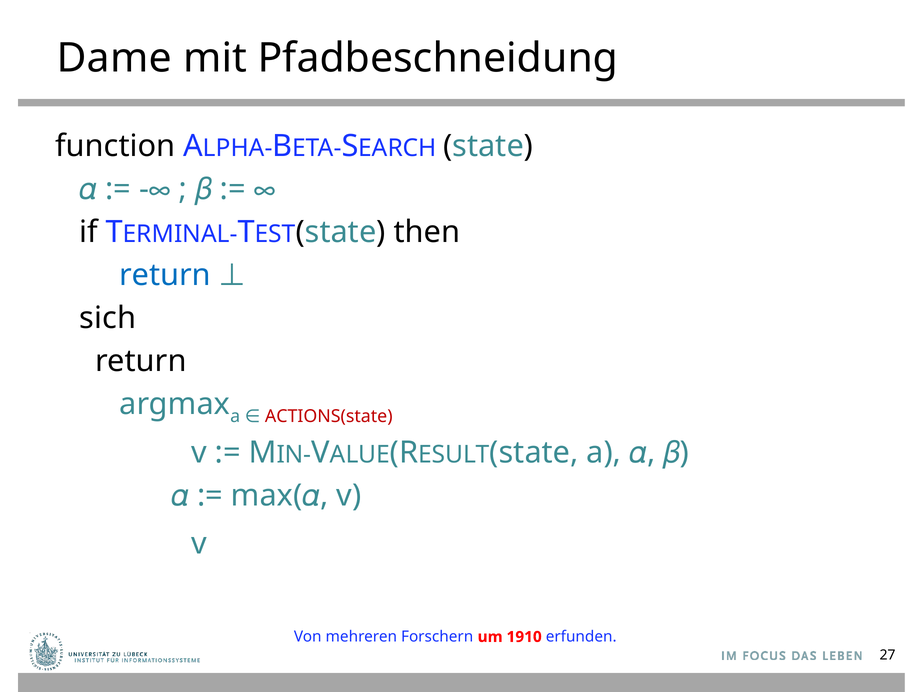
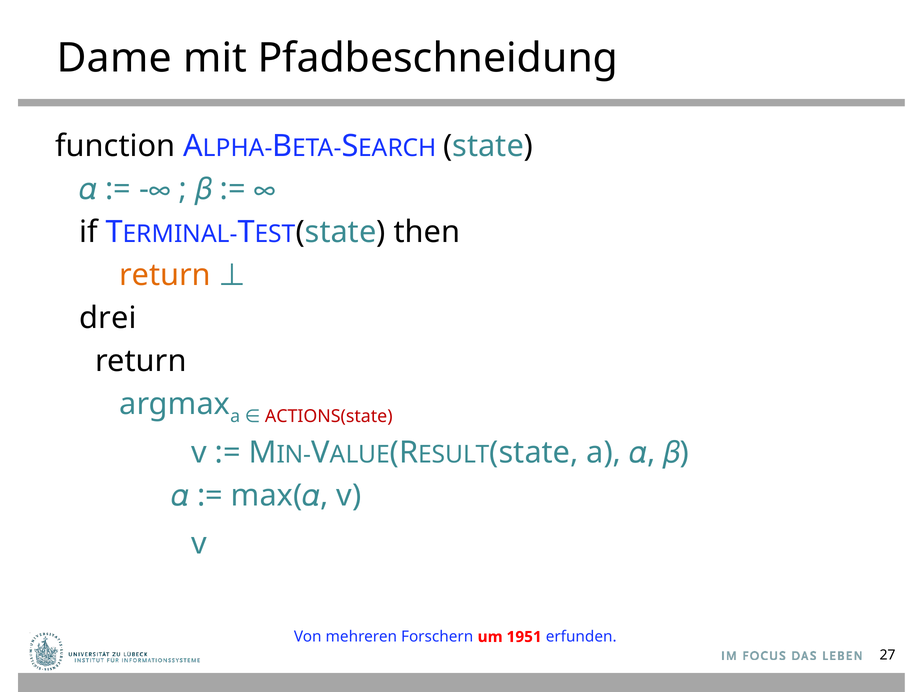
return at (165, 275) colour: blue -> orange
sich: sich -> drei
1910: 1910 -> 1951
